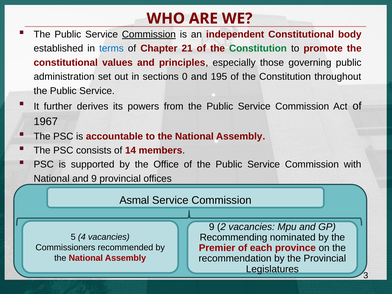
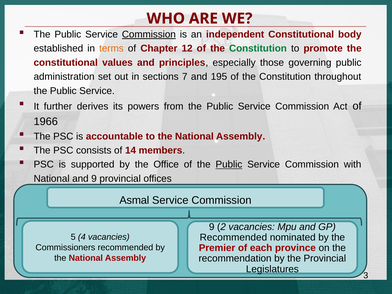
terms colour: blue -> orange
21: 21 -> 12
0: 0 -> 7
1967: 1967 -> 1966
Public at (229, 164) underline: none -> present
Recommending at (233, 237): Recommending -> Recommended
